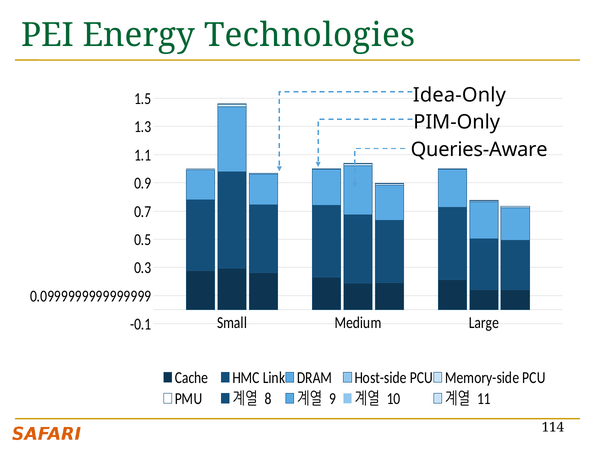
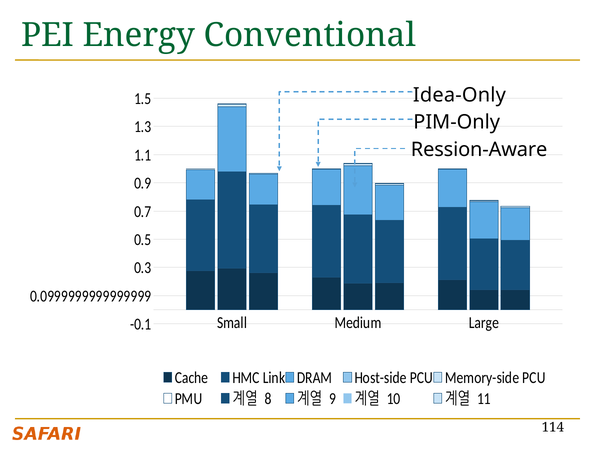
Technologies: Technologies -> Conventional
Queries-Aware: Queries-Aware -> Ression-Aware
